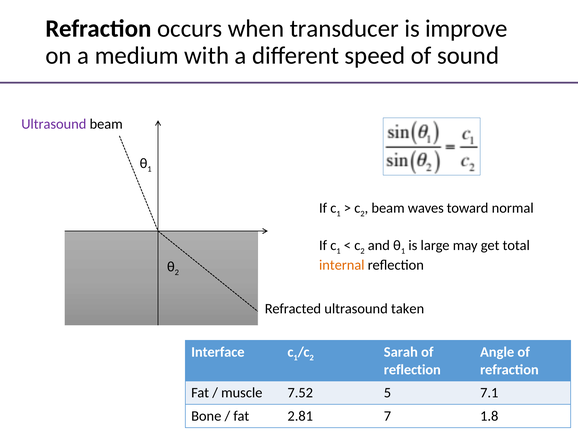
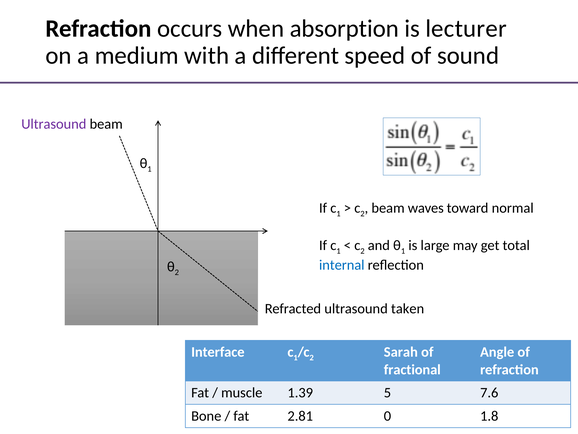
transducer: transducer -> absorption
improve: improve -> lecturer
internal colour: orange -> blue
reflection at (412, 369): reflection -> fractional
7.52: 7.52 -> 1.39
7.1: 7.1 -> 7.6
7: 7 -> 0
